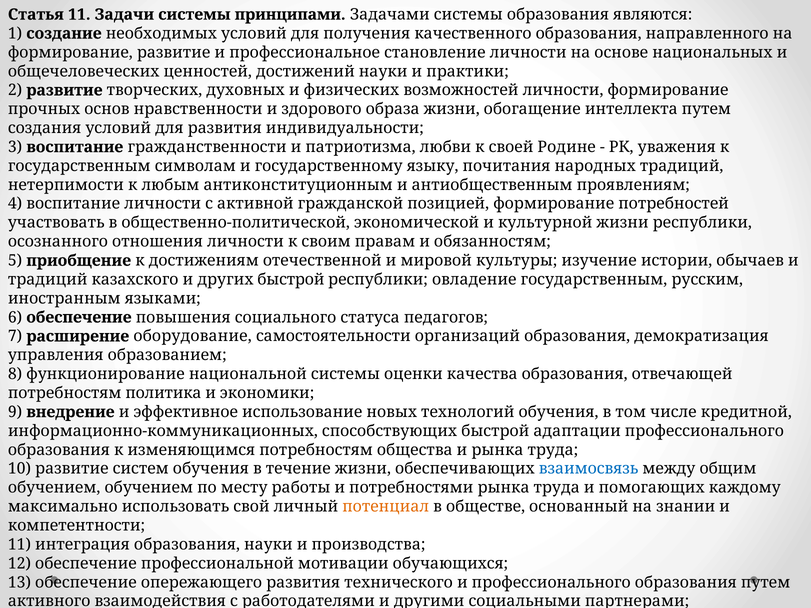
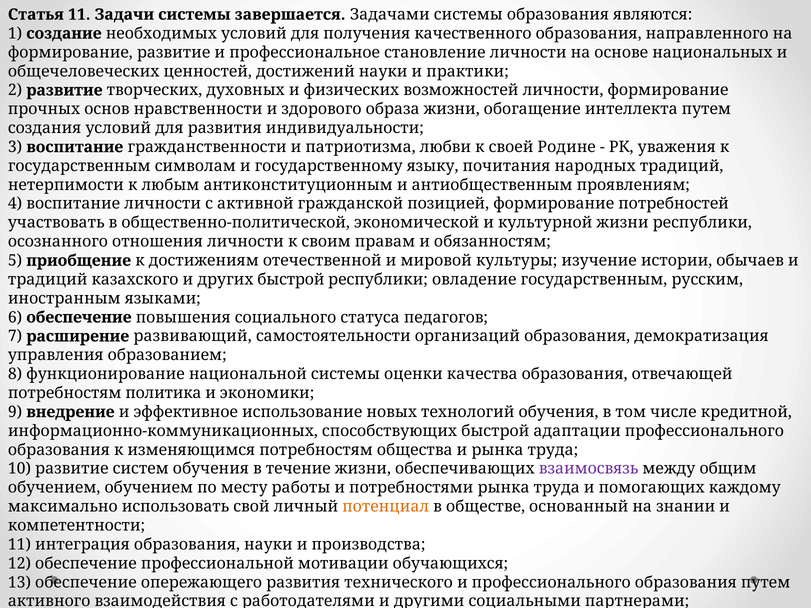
принципами: принципами -> завершается
оборудование: оборудование -> развивающий
взаимосвязь colour: blue -> purple
